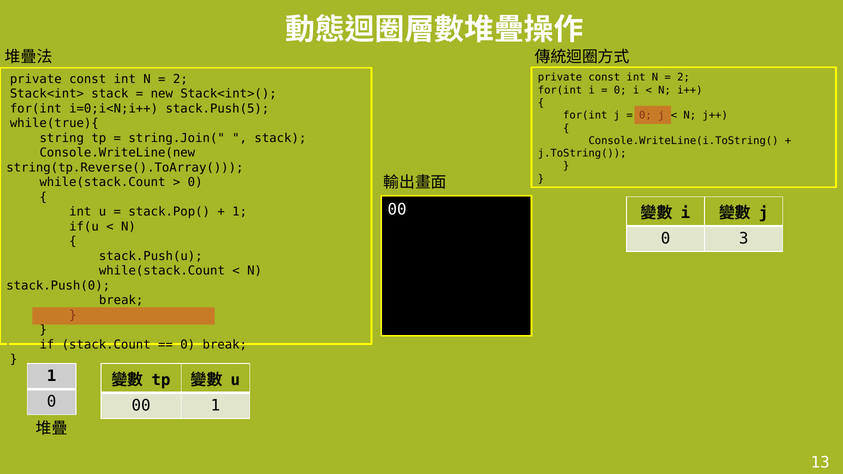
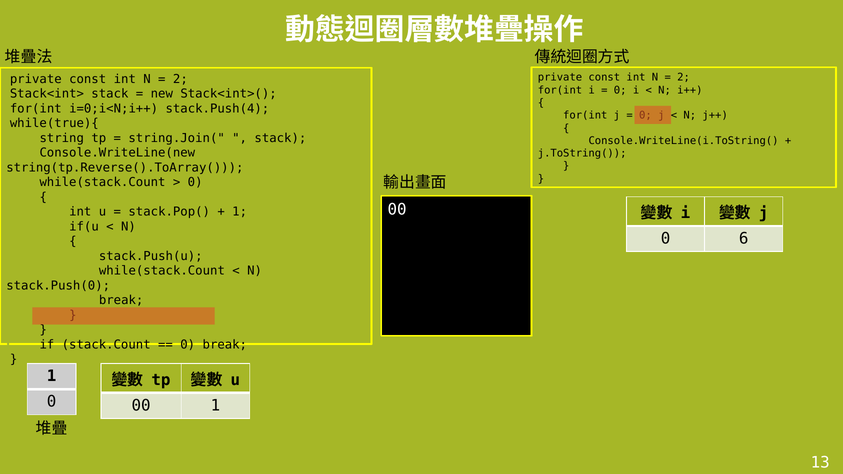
stack.Push(5: stack.Push(5 -> stack.Push(4
3: 3 -> 6
